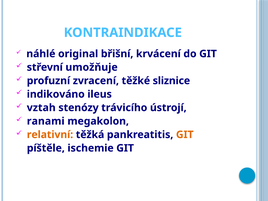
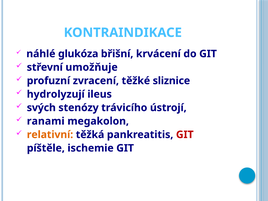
original: original -> glukóza
indikováno: indikováno -> hydrolyzují
vztah: vztah -> svých
GIT at (185, 135) colour: orange -> red
